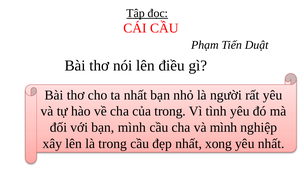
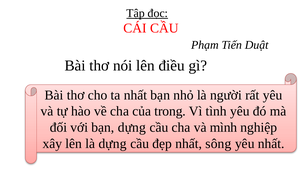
bạn mình: mình -> dựng
là trong: trong -> dựng
xong: xong -> sông
